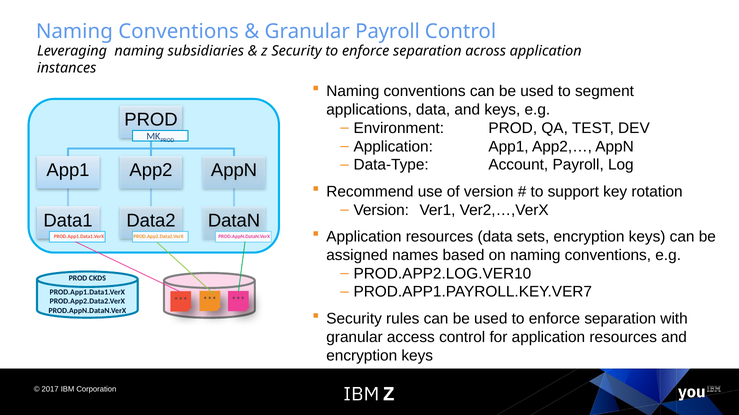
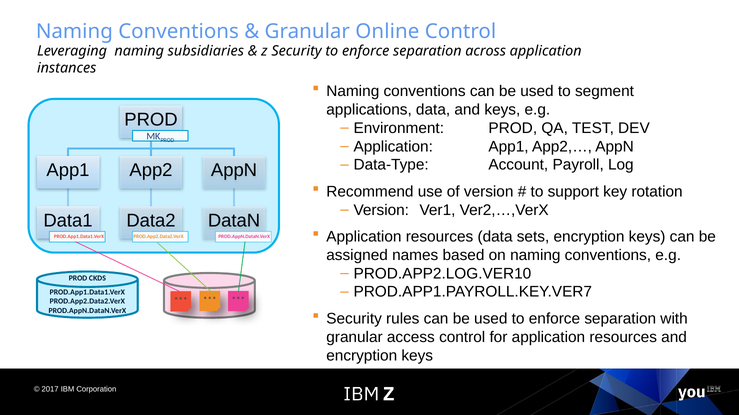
Granular Payroll: Payroll -> Online
